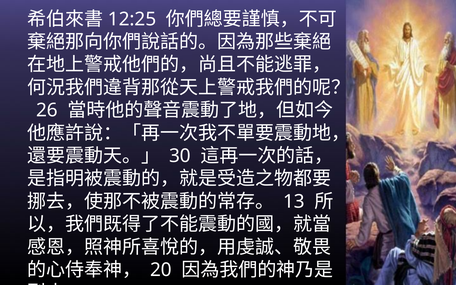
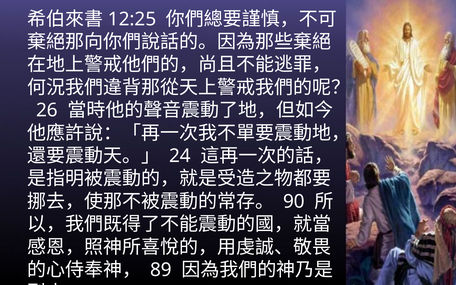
30: 30 -> 24
13: 13 -> 90
20: 20 -> 89
